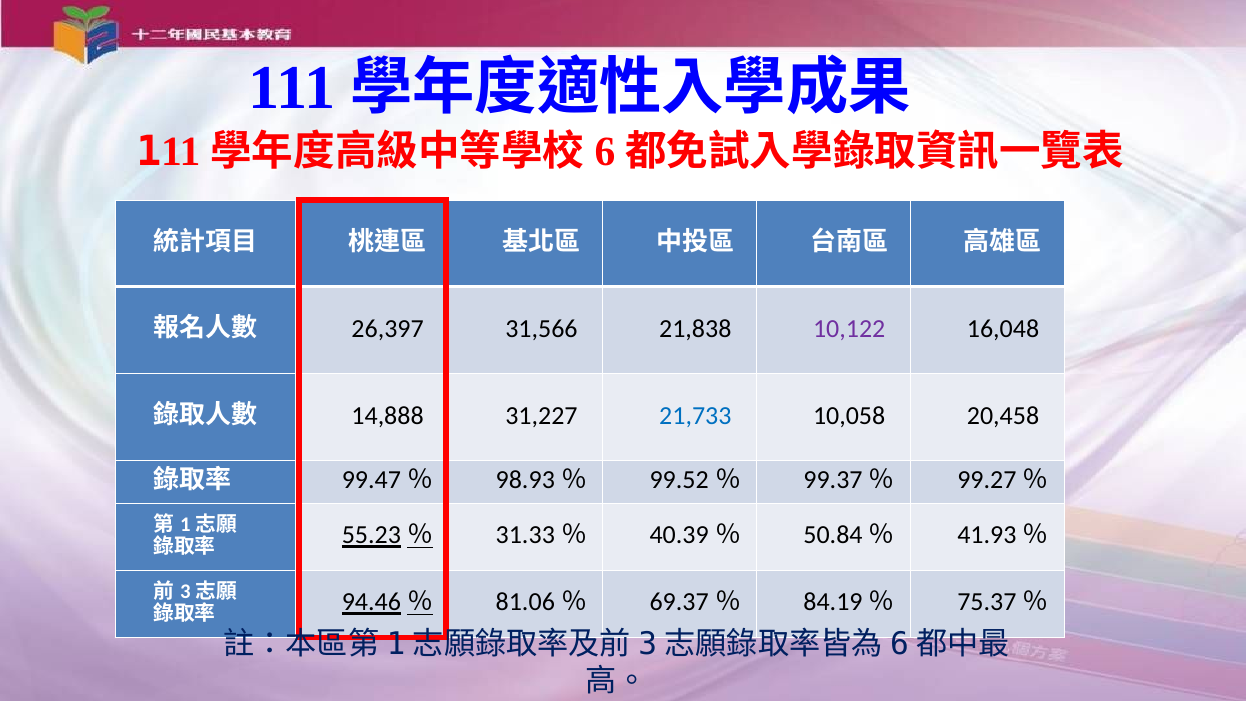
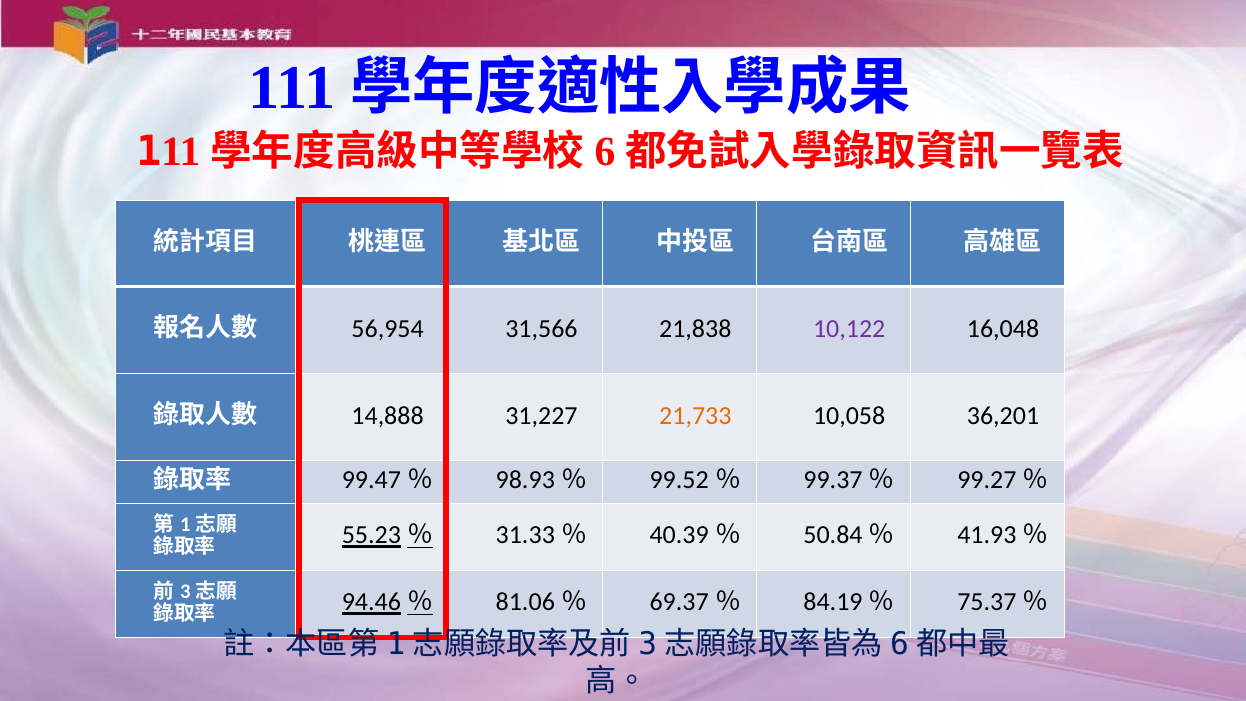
26,397: 26,397 -> 56,954
21,733 colour: blue -> orange
20,458: 20,458 -> 36,201
